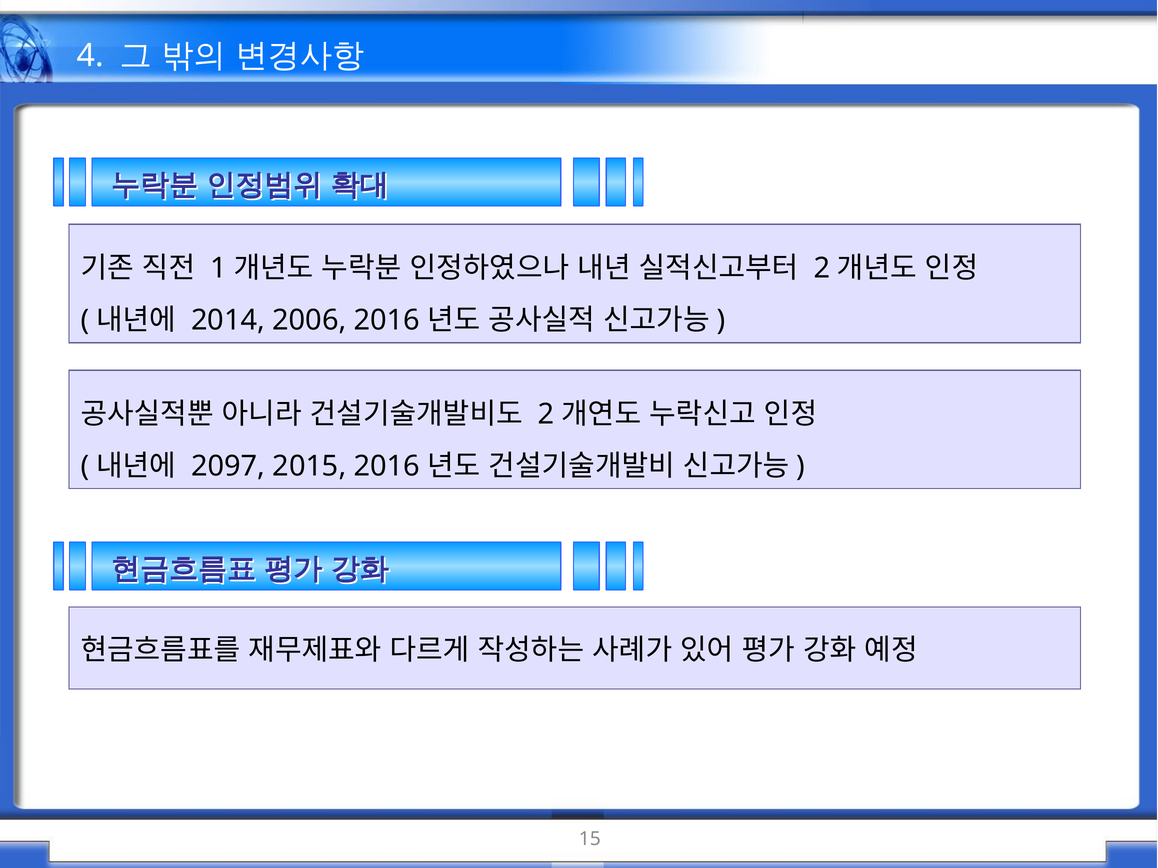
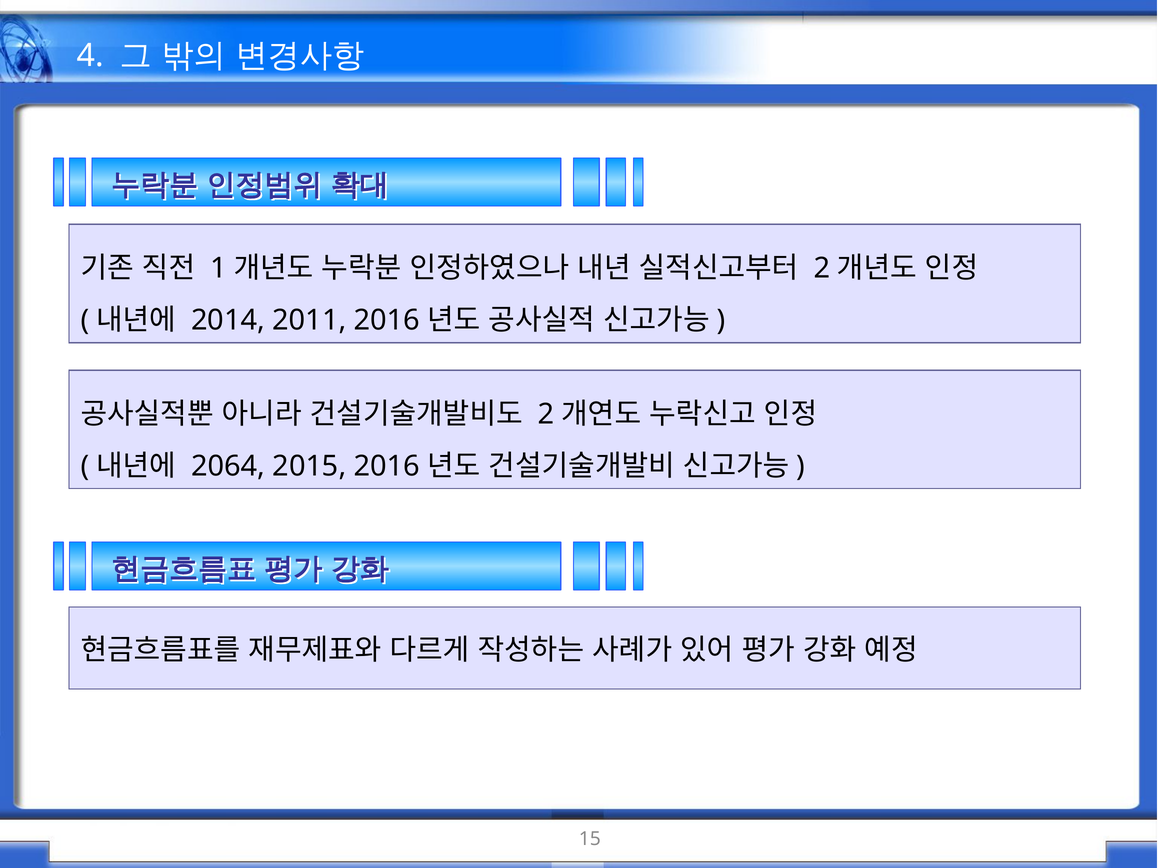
2006: 2006 -> 2011
2097: 2097 -> 2064
